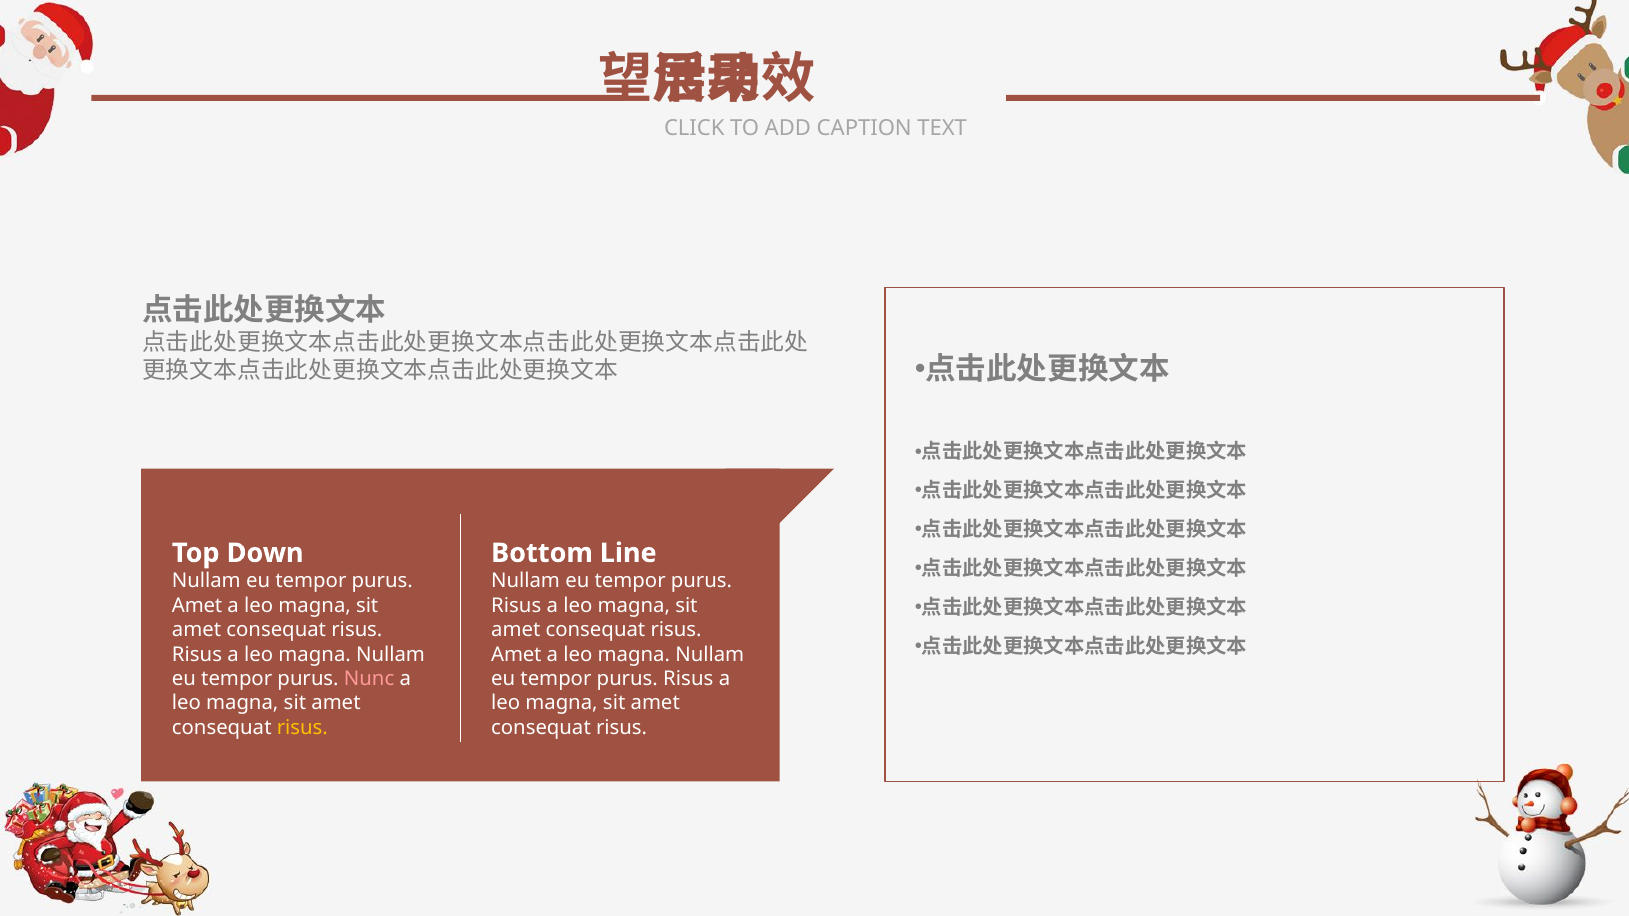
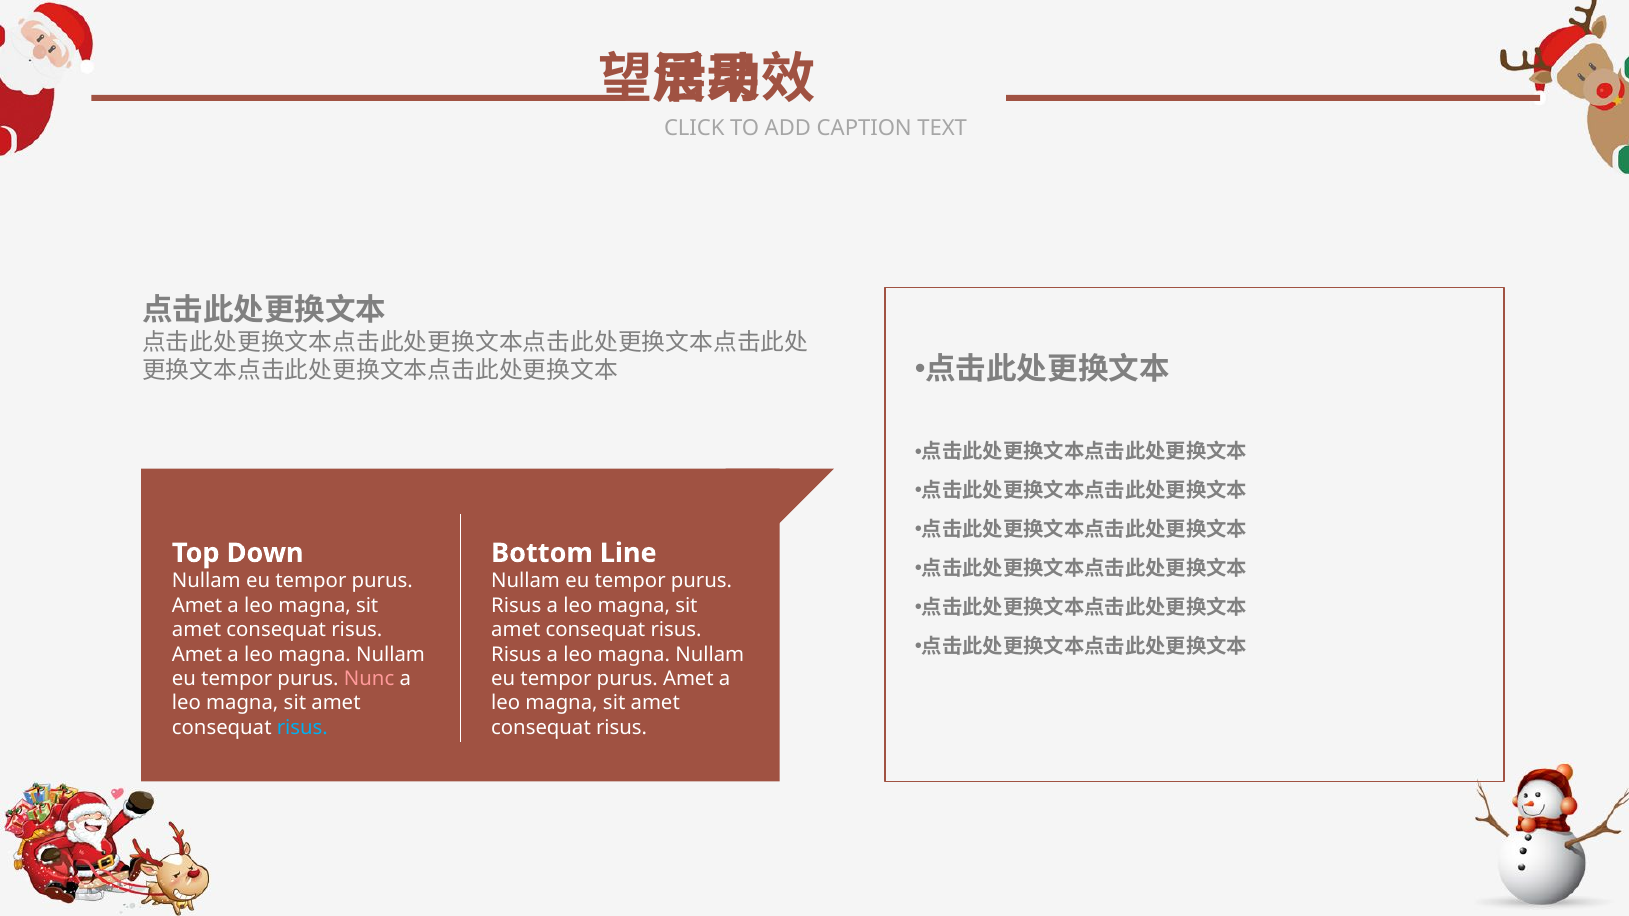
Risus at (197, 655): Risus -> Amet
Amet at (516, 655): Amet -> Risus
Risus at (688, 679): Risus -> Amet
risus at (302, 728) colour: yellow -> light blue
